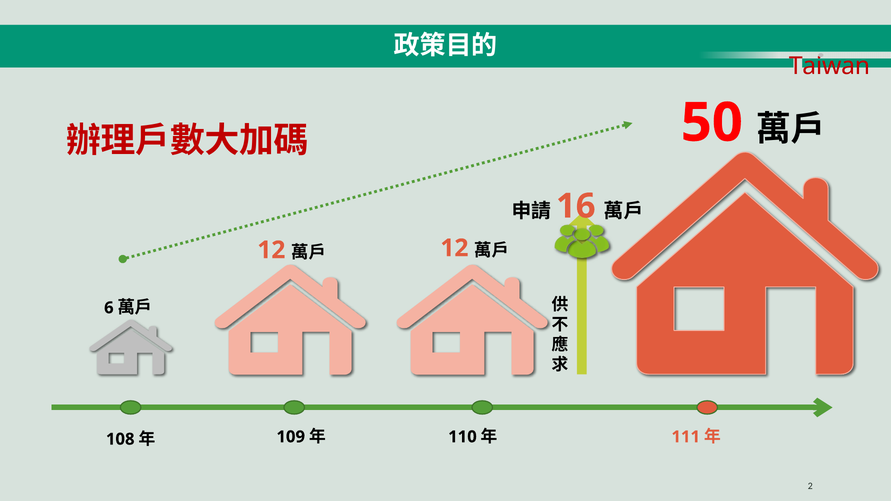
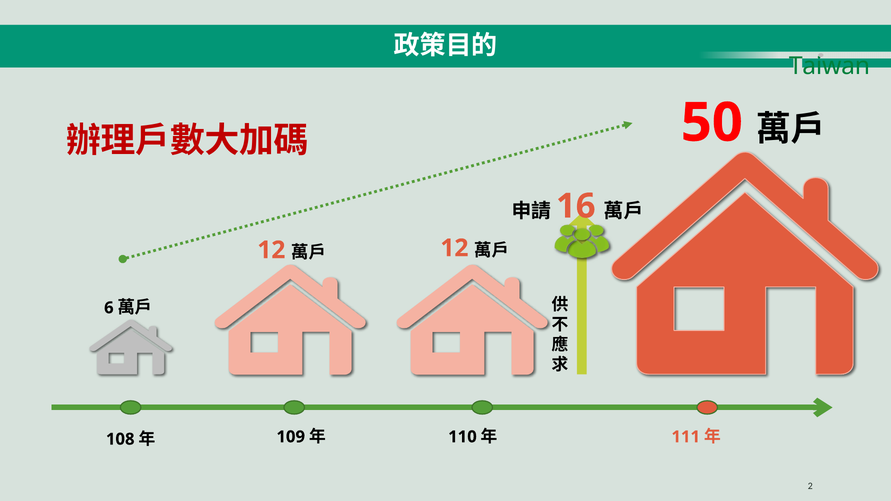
Taiwan colour: red -> green
